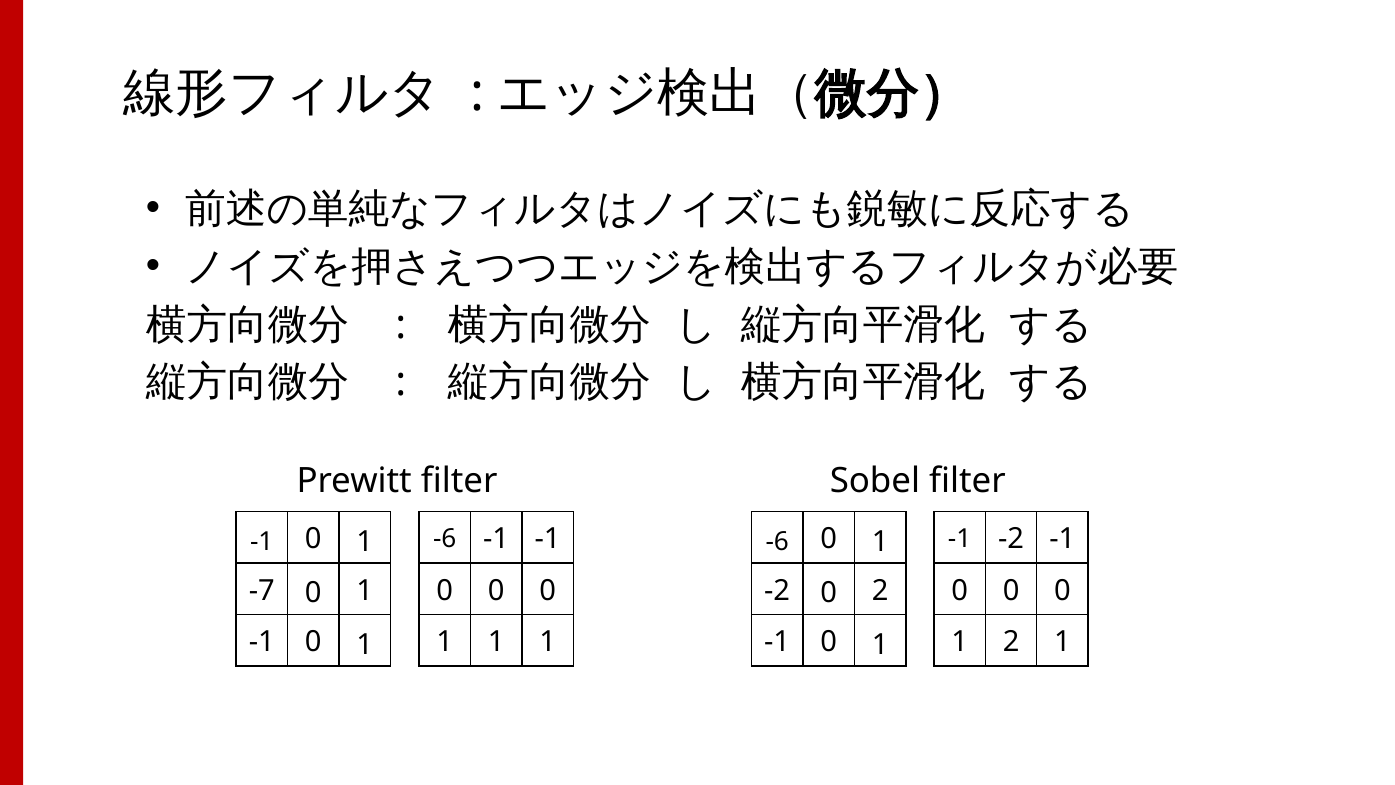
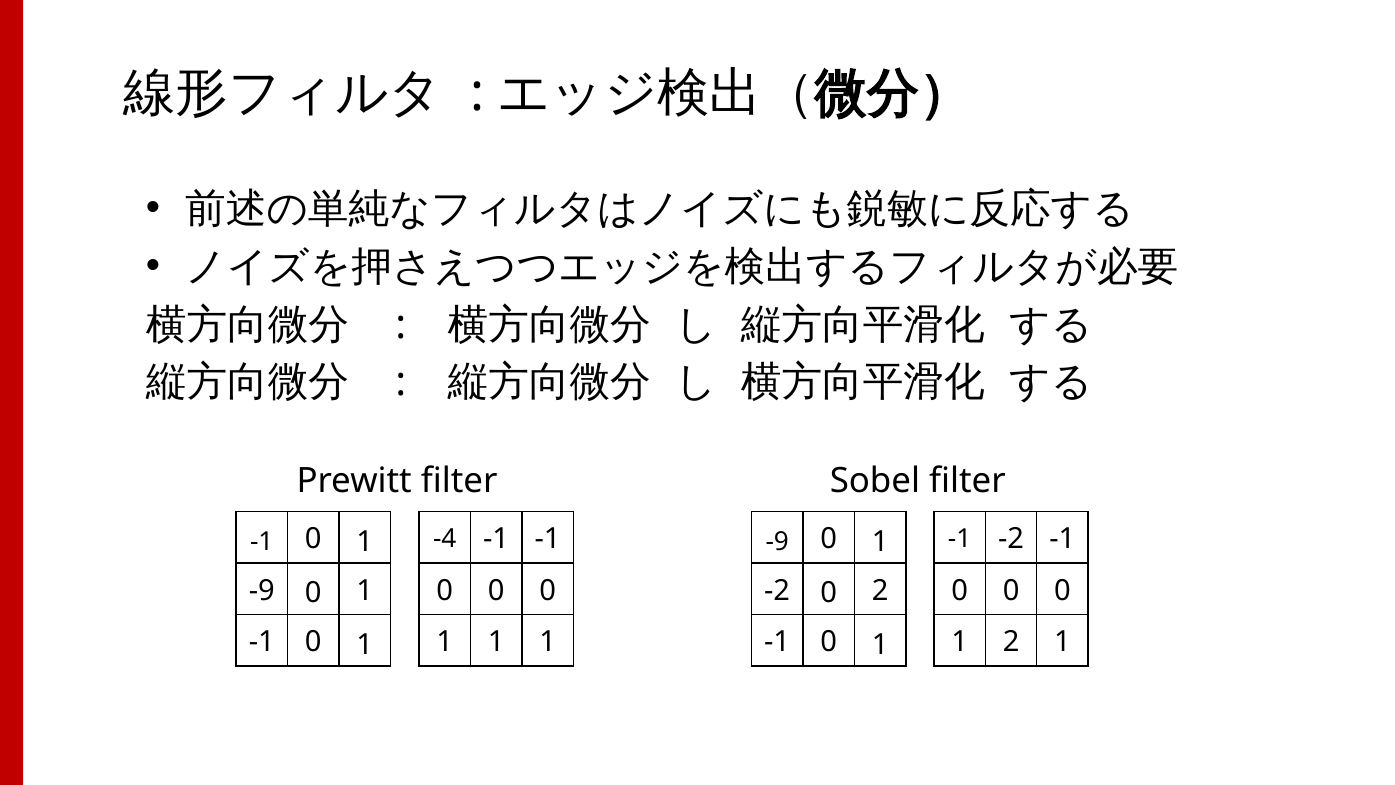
-6 at (445, 539): -6 -> -4
-6 at (777, 541): -6 -> -9
-7 at (262, 590): -7 -> -9
